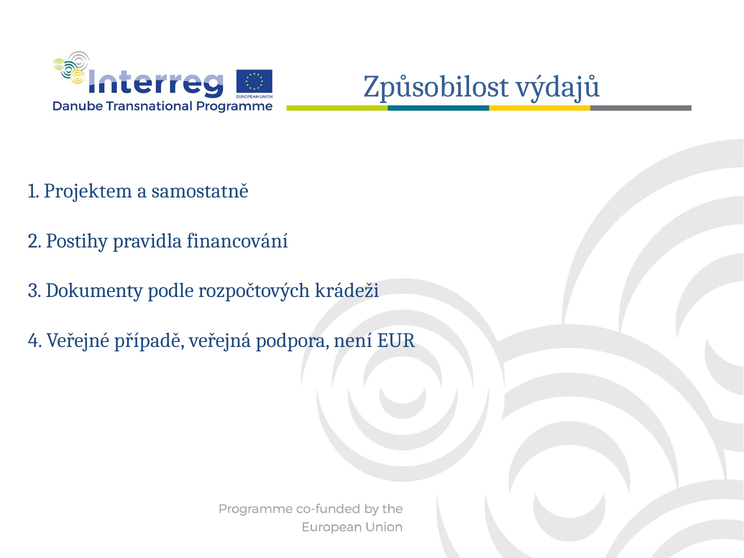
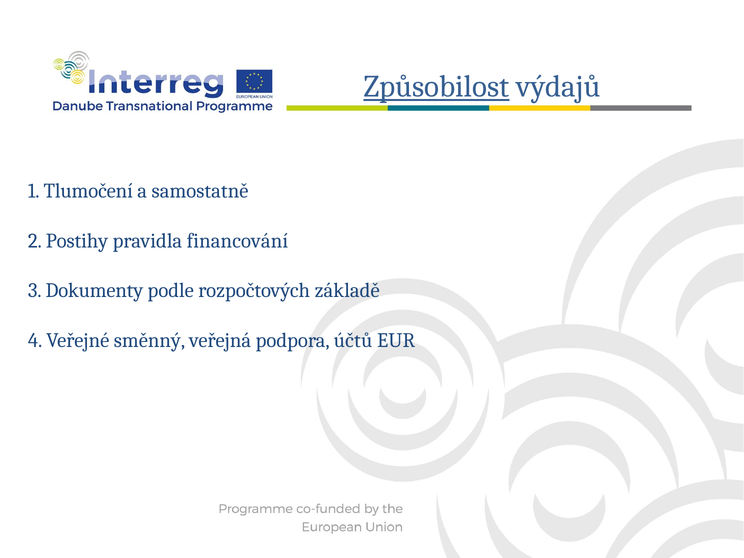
Způsobilost underline: none -> present
Projektem: Projektem -> Tlumočení
krádeži: krádeži -> základě
případě: případě -> směnný
není: není -> účtů
